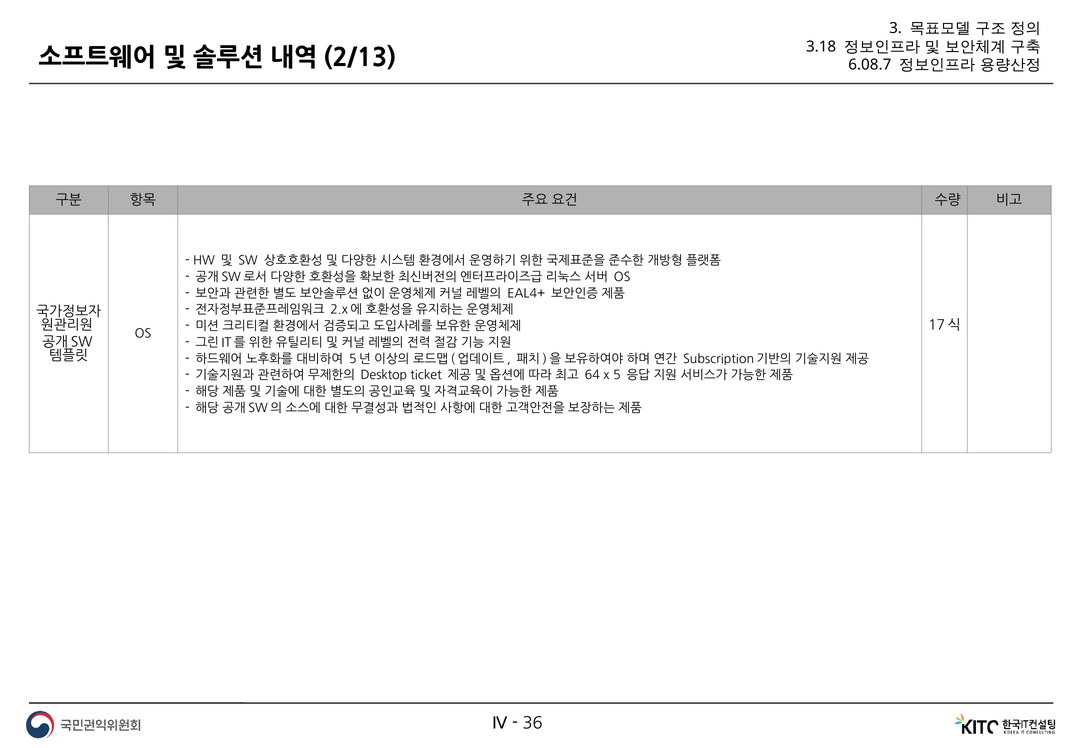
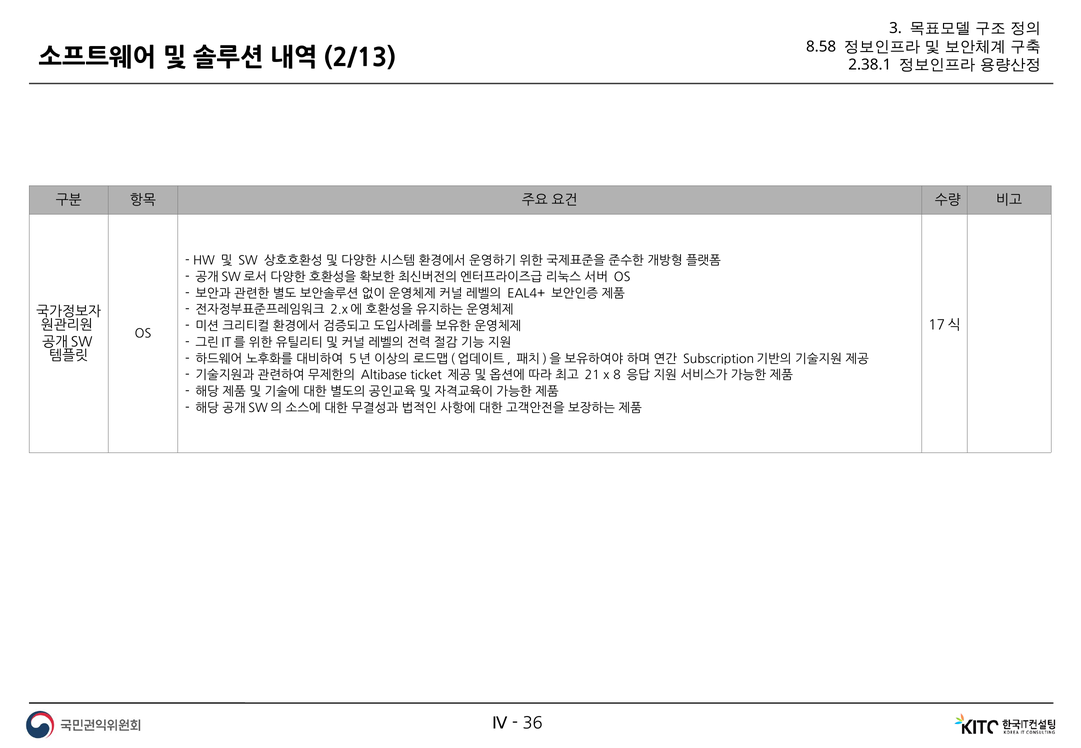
3.18: 3.18 -> 8.58
6.08.7: 6.08.7 -> 2.38.1
Desktop: Desktop -> Altibase
64: 64 -> 21
5: 5 -> 8
